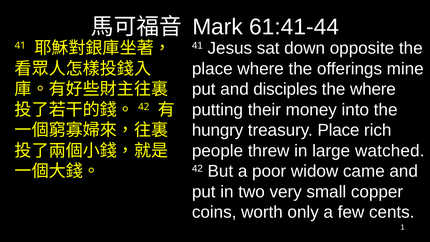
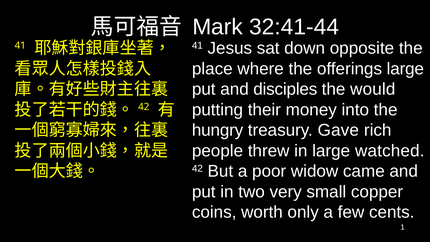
61:41-44: 61:41-44 -> 32:41-44
offerings mine: mine -> large
the where: where -> would
treasury Place: Place -> Gave
